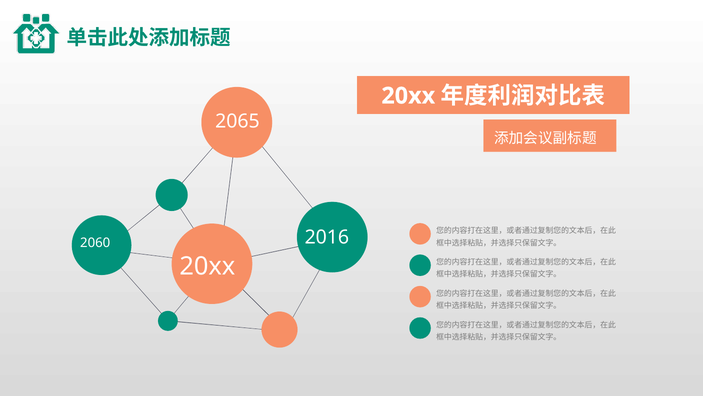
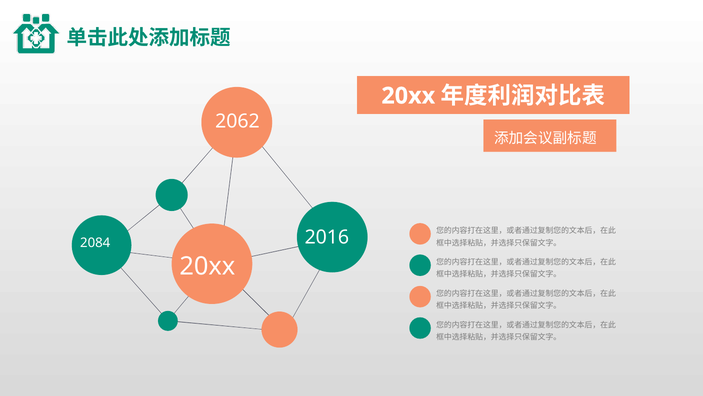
2065: 2065 -> 2062
2060: 2060 -> 2084
